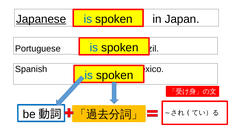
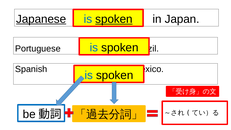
spoken at (114, 19) underline: none -> present
